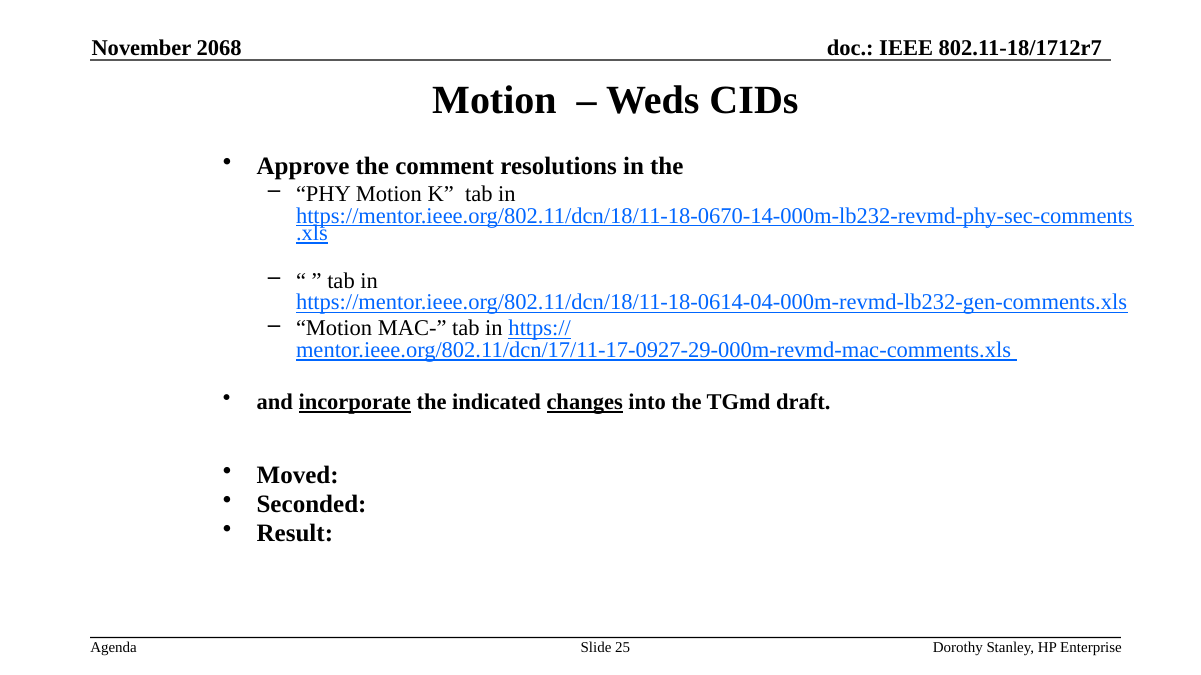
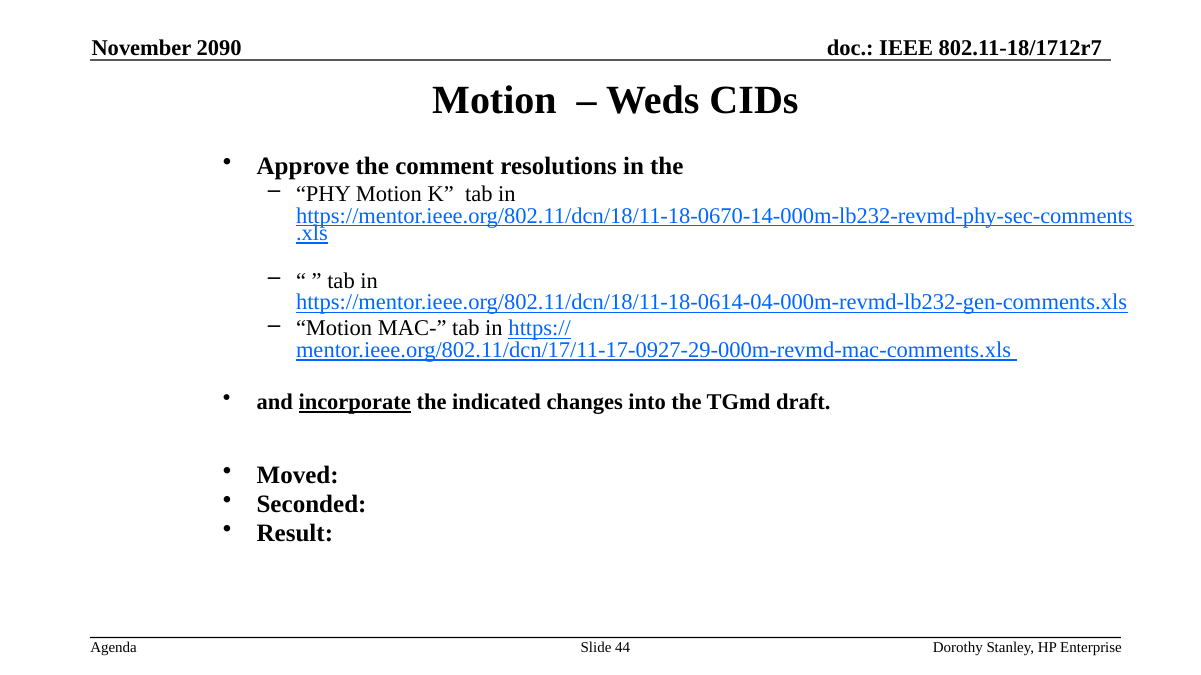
2068: 2068 -> 2090
changes underline: present -> none
25: 25 -> 44
